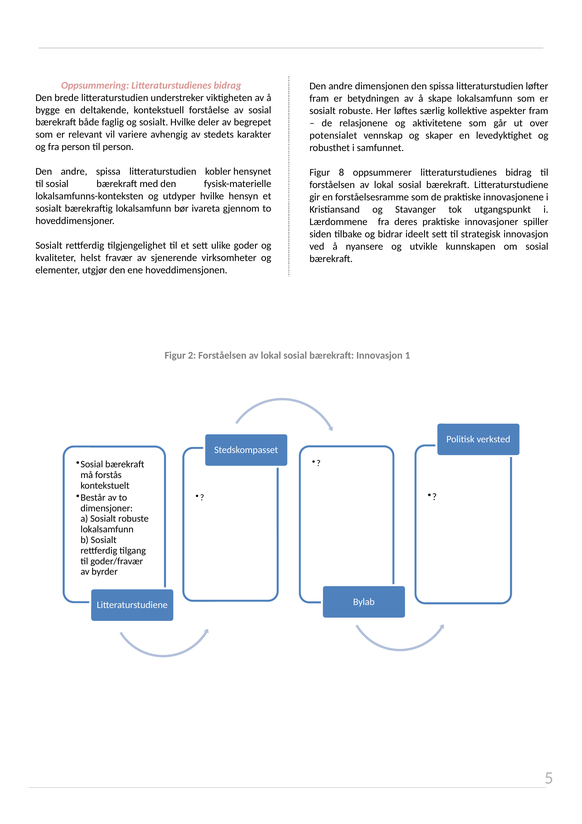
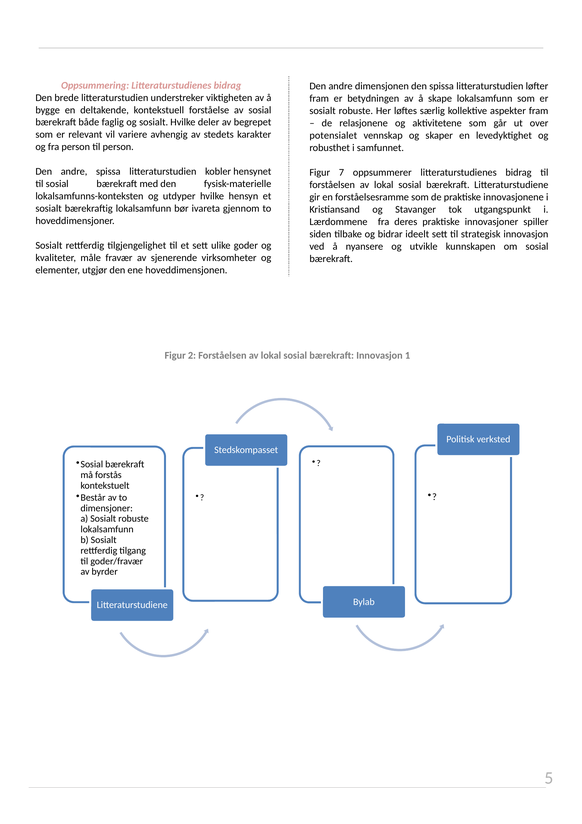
8: 8 -> 7
helst: helst -> måle
